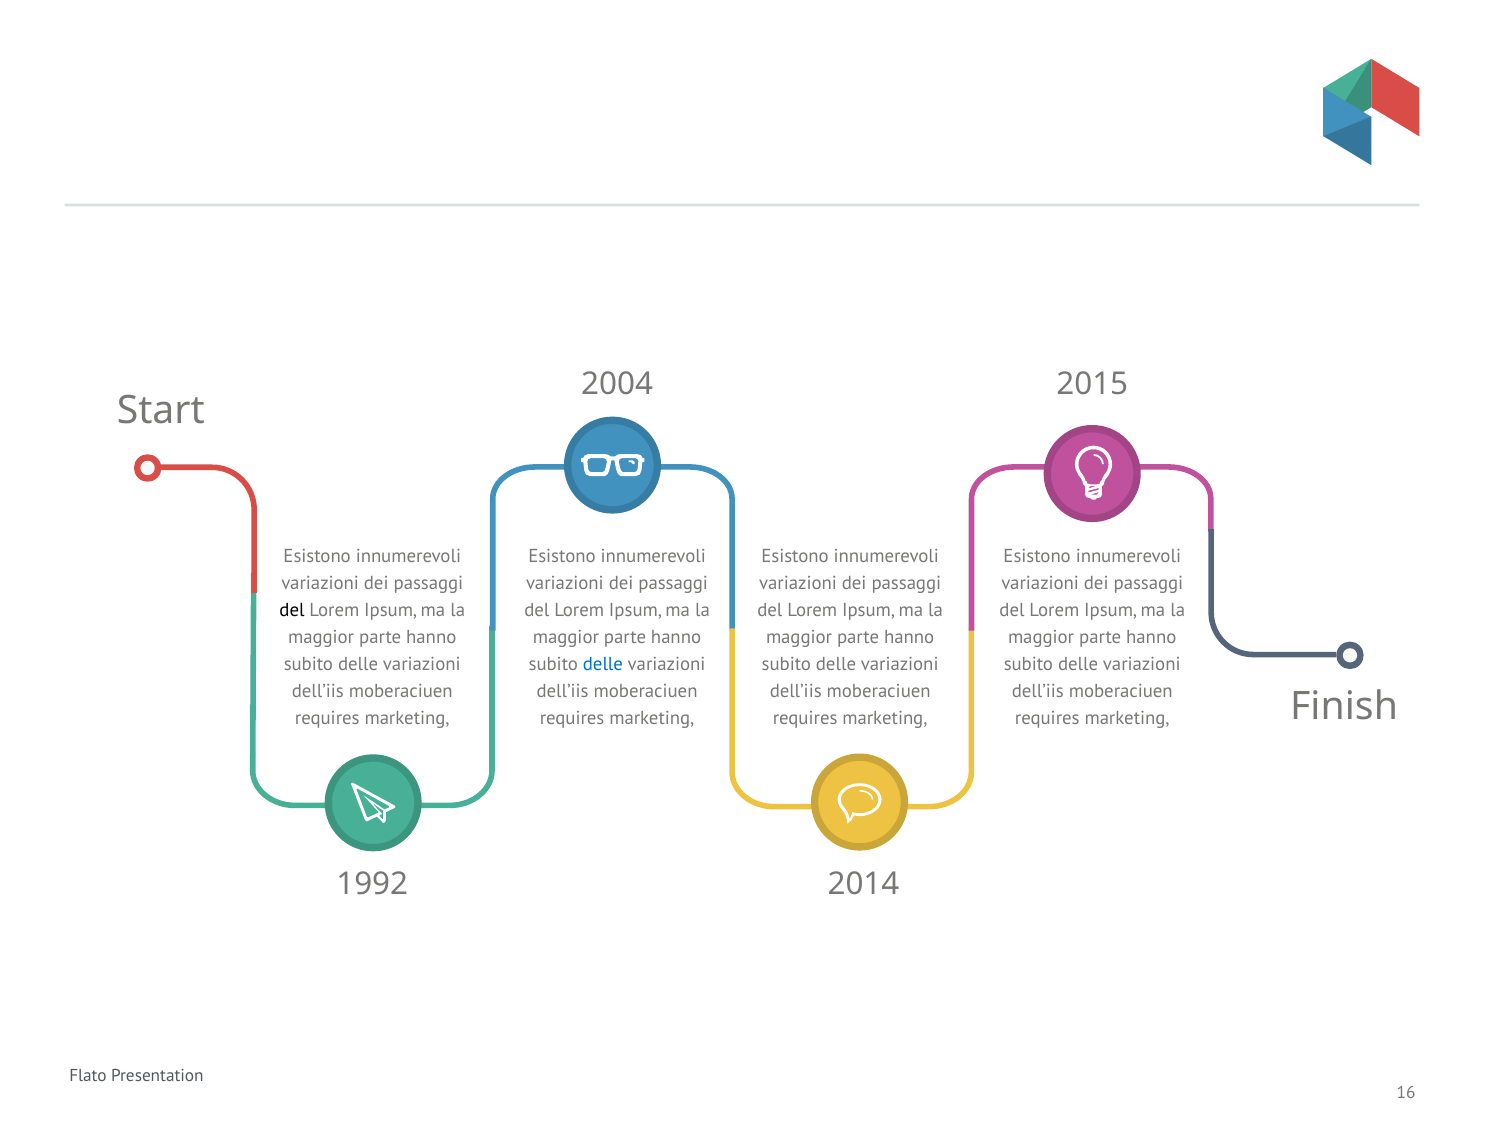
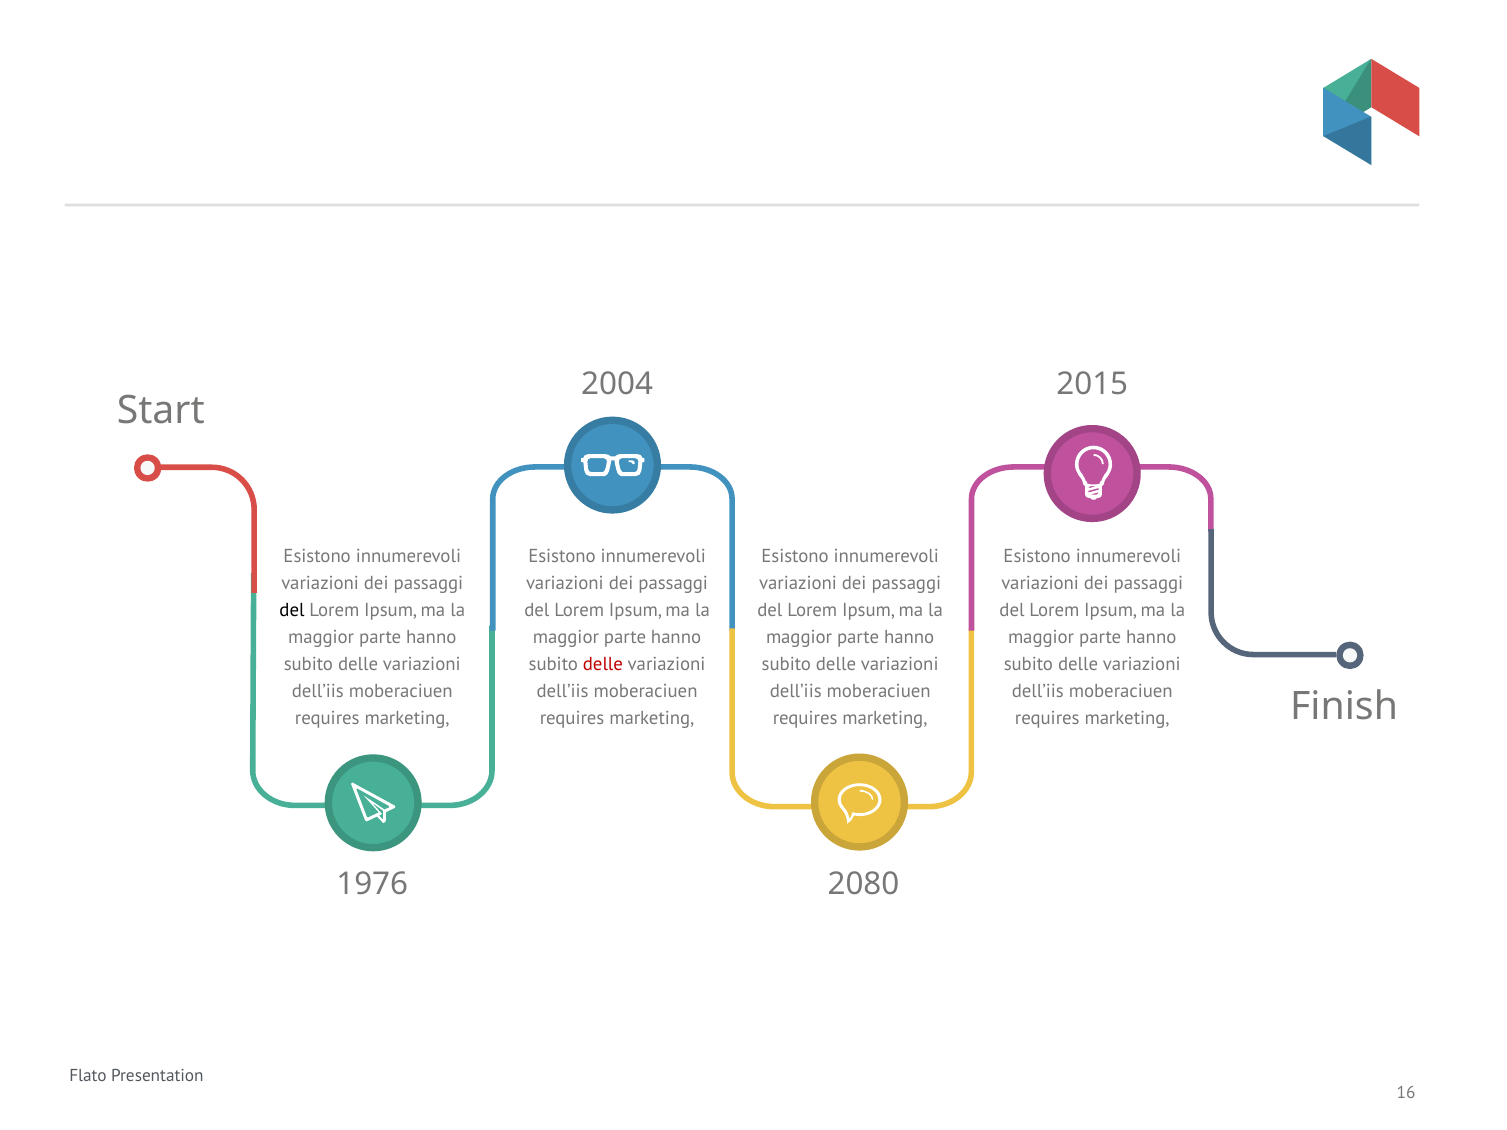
delle at (603, 664) colour: blue -> red
1992: 1992 -> 1976
2014: 2014 -> 2080
